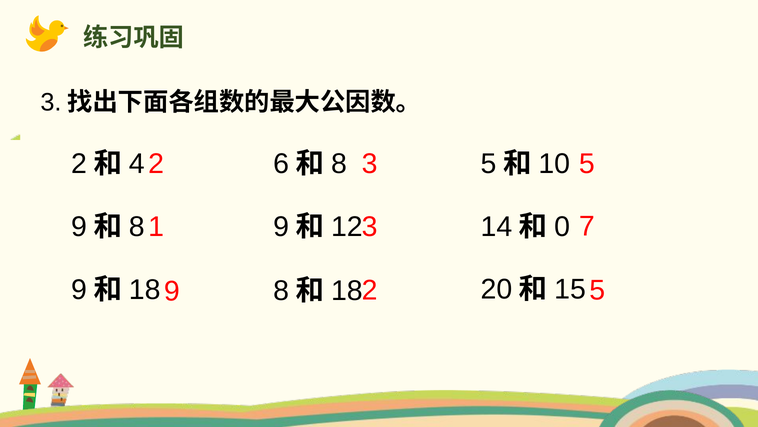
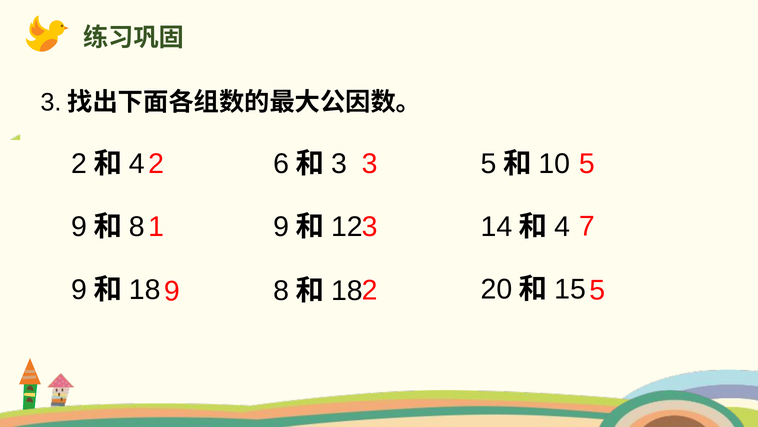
8 at (339, 164): 8 -> 3
0 at (562, 226): 0 -> 4
